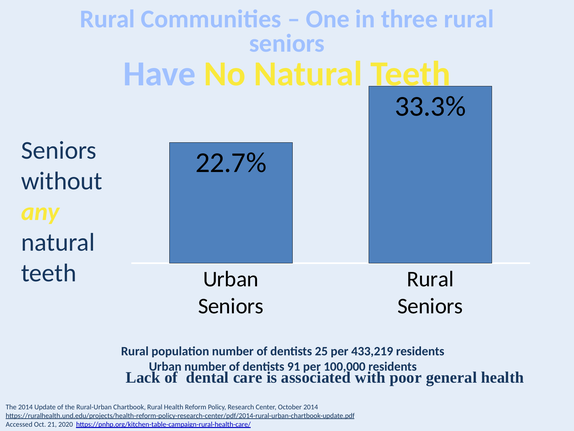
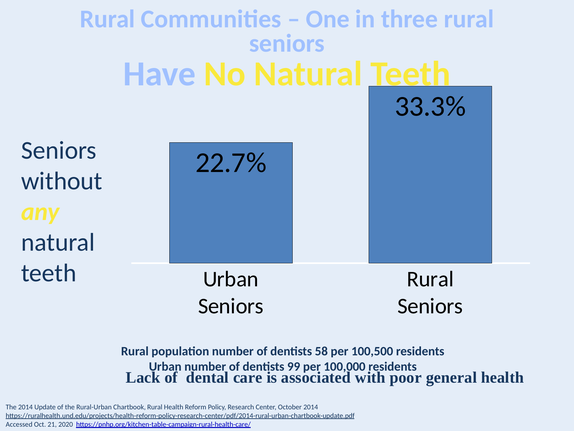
25: 25 -> 58
433,219: 433,219 -> 100,500
91: 91 -> 99
